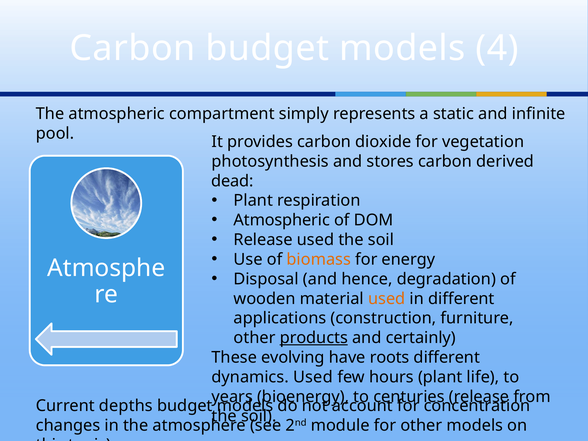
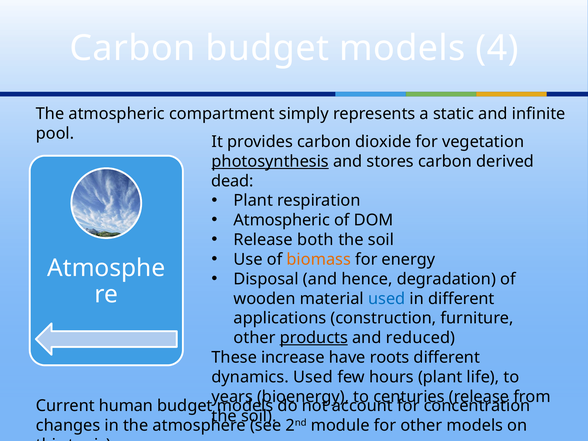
photosynthesis underline: none -> present
Release used: used -> both
used at (387, 299) colour: orange -> blue
certainly: certainly -> reduced
evolving: evolving -> increase
depths: depths -> human
